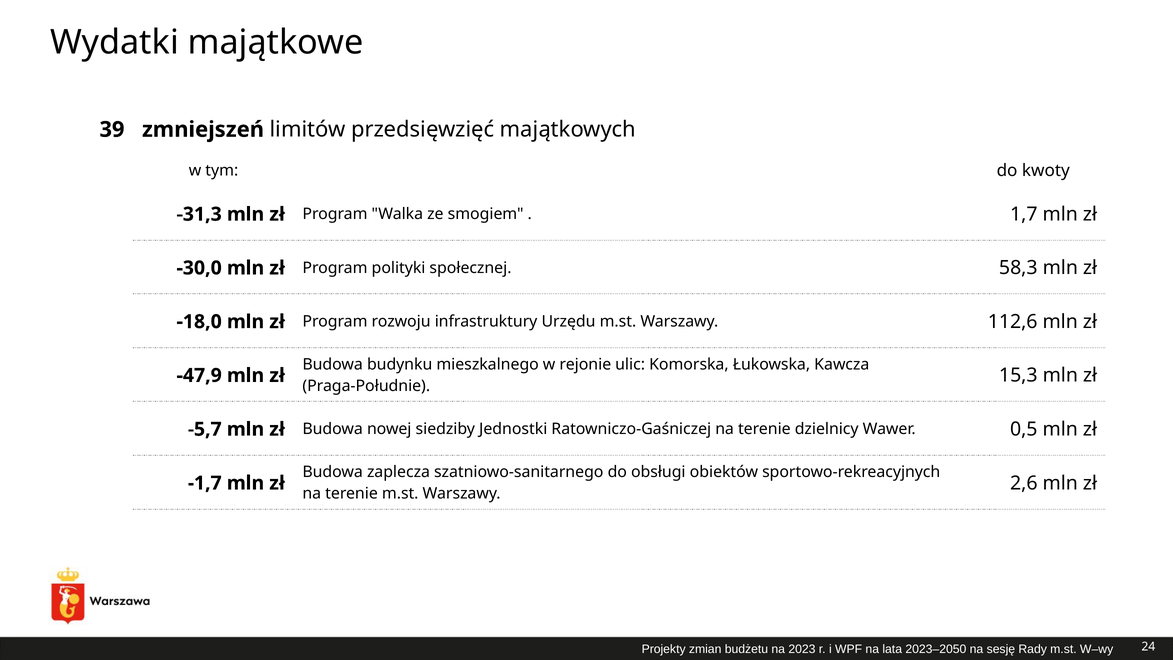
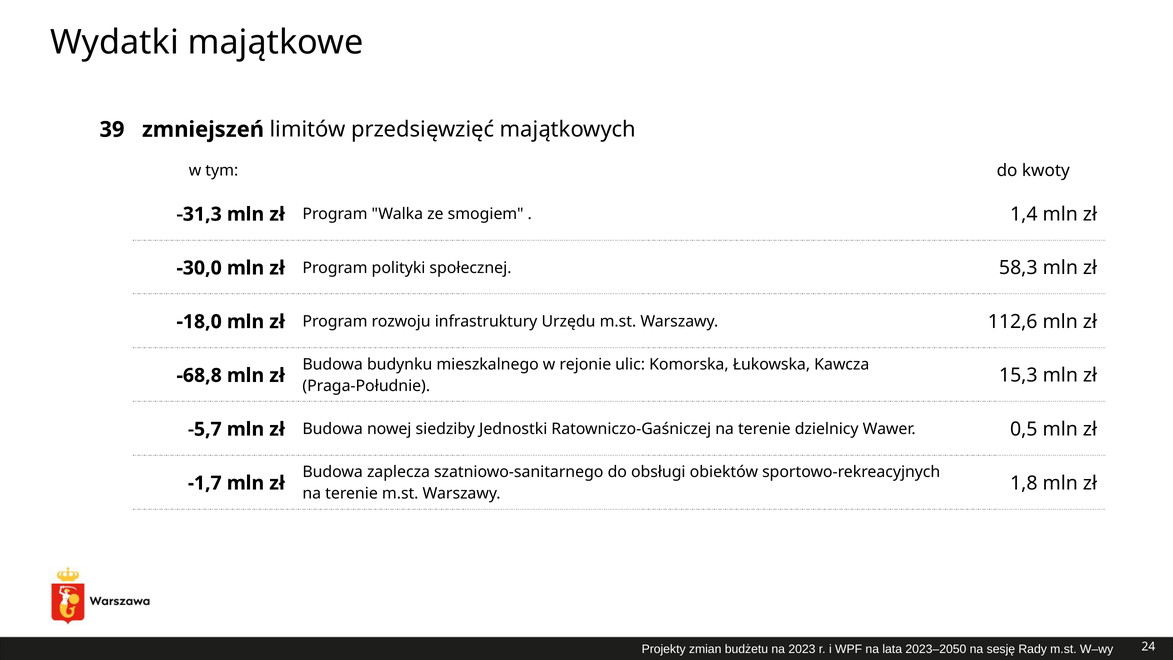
1,7: 1,7 -> 1,4
-47,9: -47,9 -> -68,8
2,6: 2,6 -> 1,8
